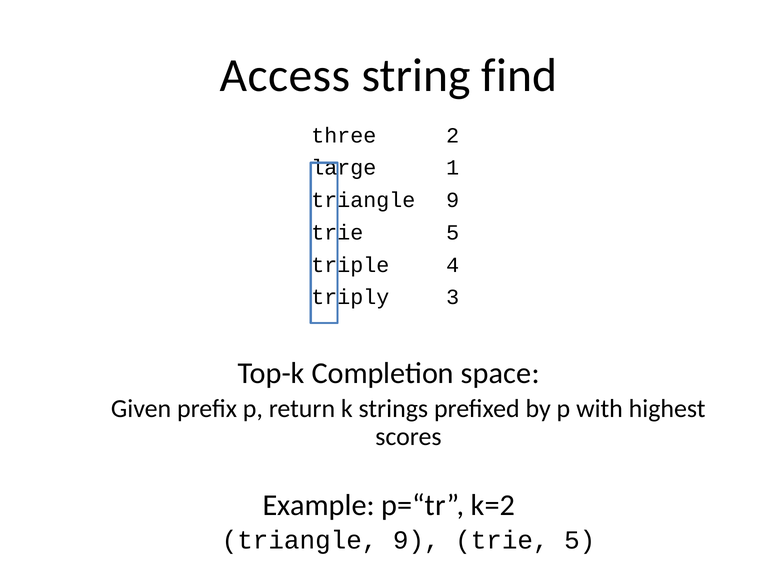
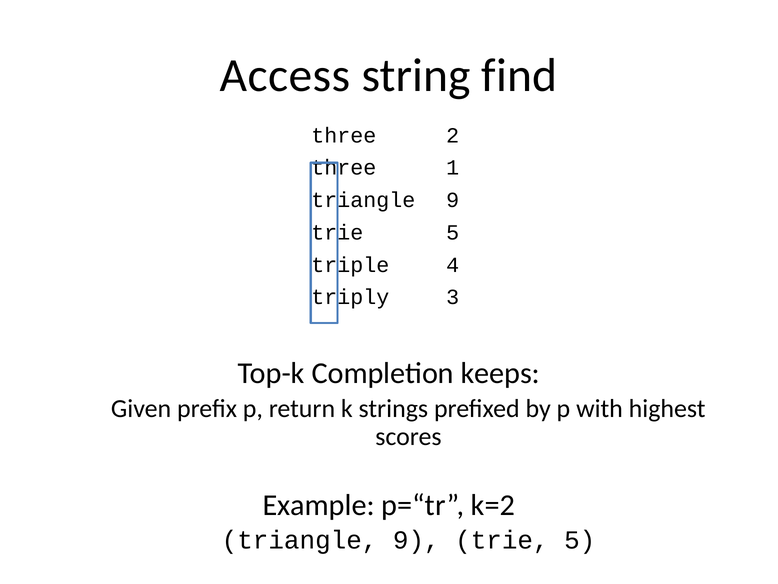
large at (344, 168): large -> three
space: space -> keeps
